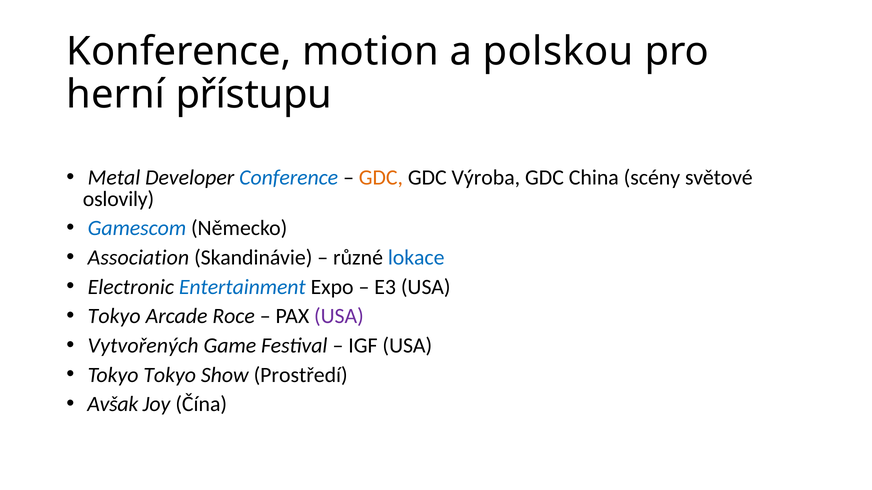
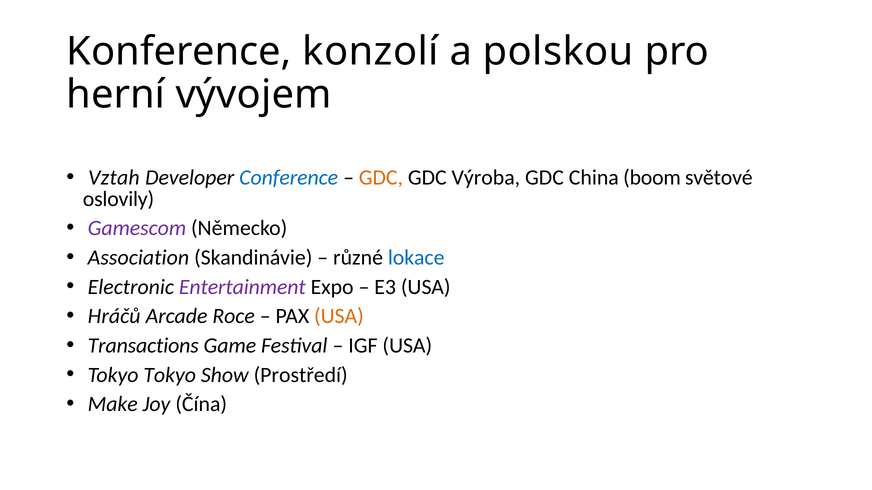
motion: motion -> konzolí
přístupu: přístupu -> vývojem
Metal: Metal -> Vztah
scény: scény -> boom
Gamescom colour: blue -> purple
Entertainment colour: blue -> purple
Tokyo at (114, 317): Tokyo -> Hráčů
USA at (339, 317) colour: purple -> orange
Vytvořených: Vytvořených -> Transactions
Avšak: Avšak -> Make
